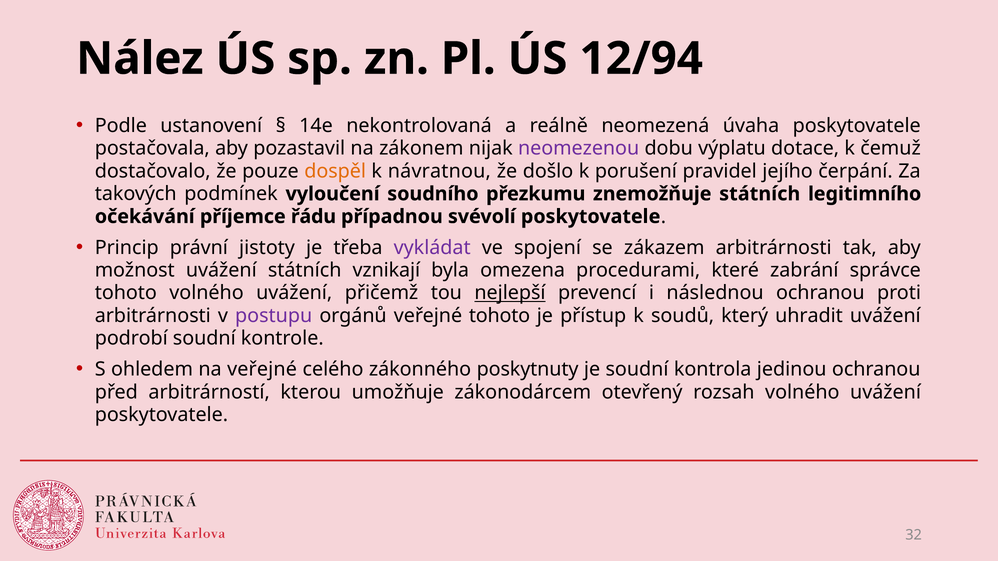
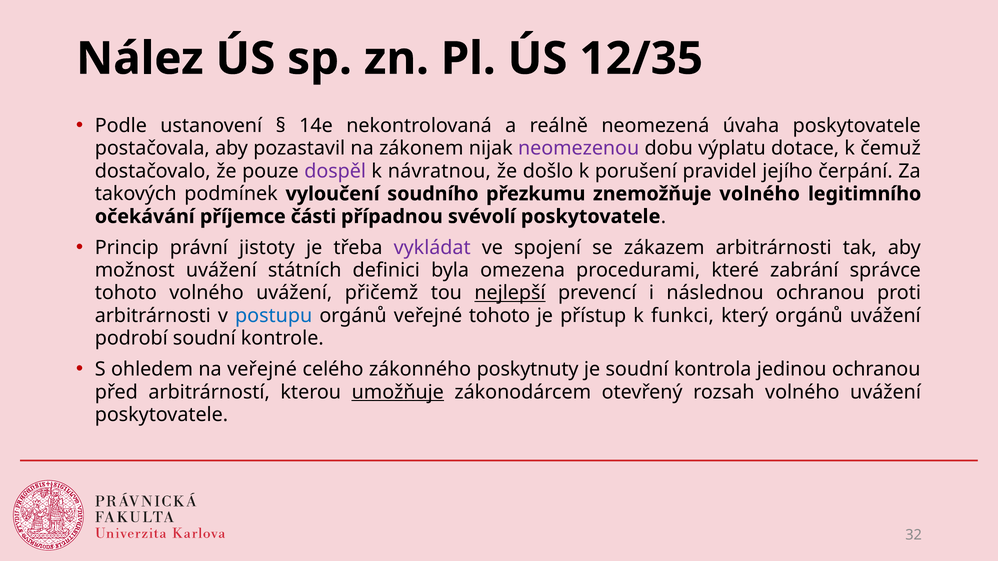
12/94: 12/94 -> 12/35
dospěl colour: orange -> purple
znemožňuje státních: státních -> volného
řádu: řádu -> části
vznikají: vznikají -> definici
postupu colour: purple -> blue
soudů: soudů -> funkci
který uhradit: uhradit -> orgánů
umožňuje underline: none -> present
